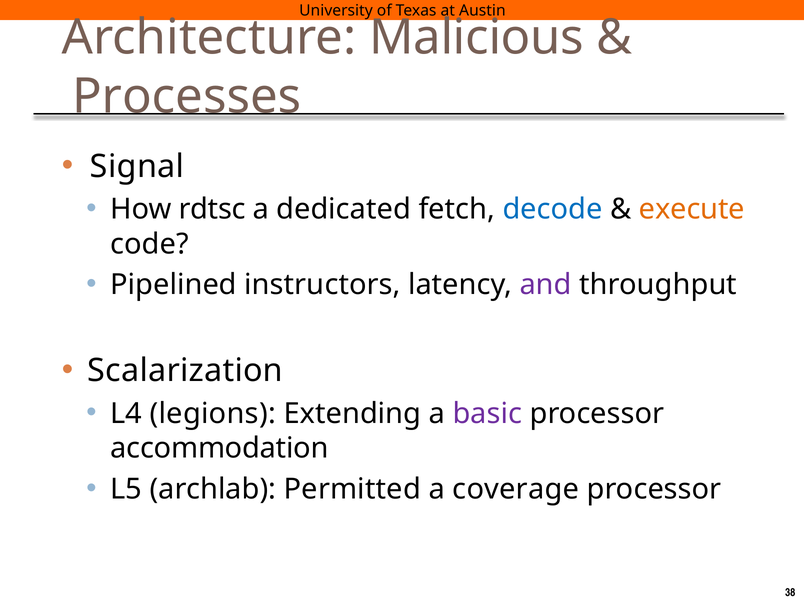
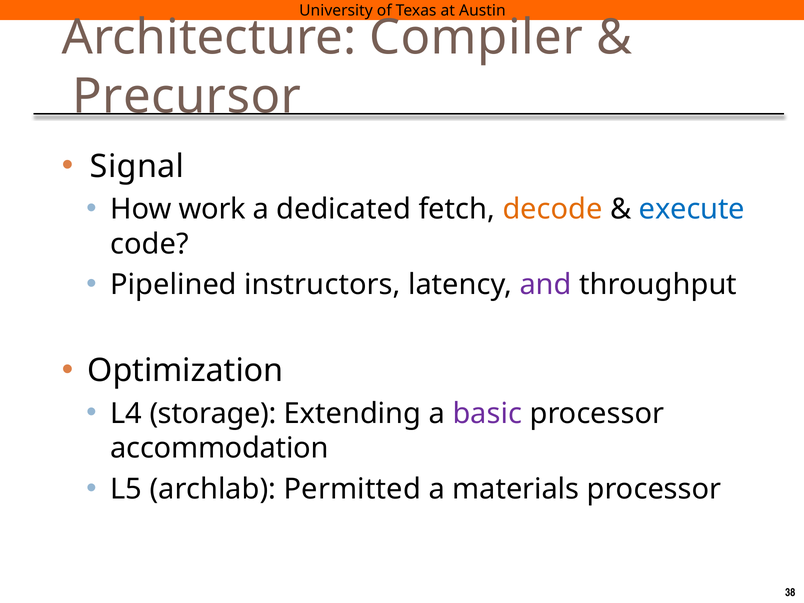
Malicious: Malicious -> Compiler
Processes: Processes -> Precursor
rdtsc: rdtsc -> work
decode colour: blue -> orange
execute colour: orange -> blue
Scalarization: Scalarization -> Optimization
legions: legions -> storage
coverage: coverage -> materials
